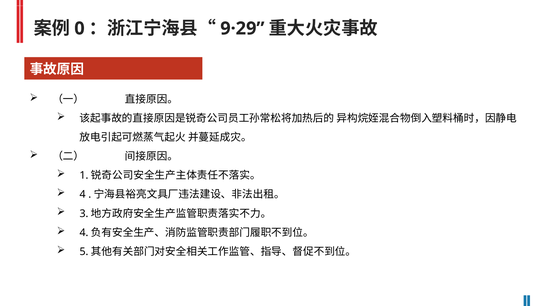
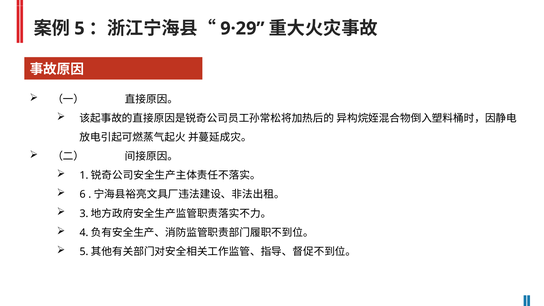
0: 0 -> 5
4: 4 -> 6
